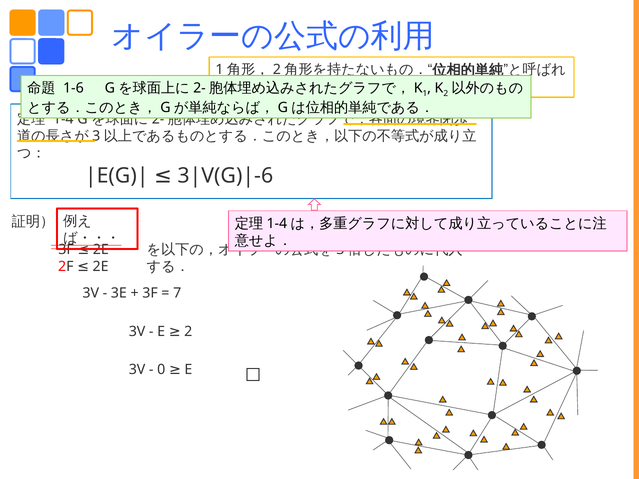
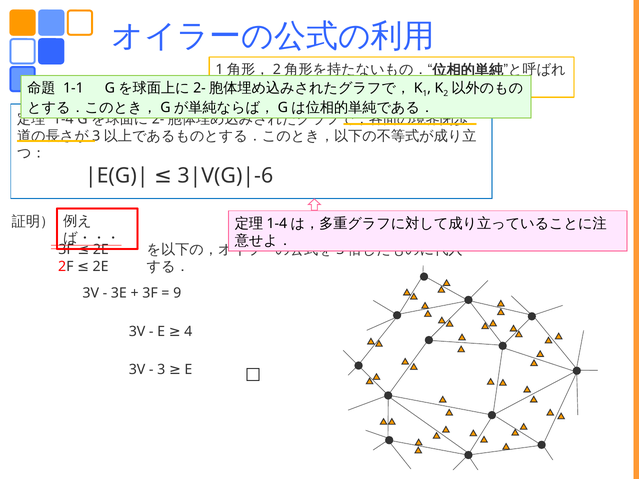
1-6: 1-6 -> 1-1
7: 7 -> 9
E 2: 2 -> 4
0: 0 -> 3
